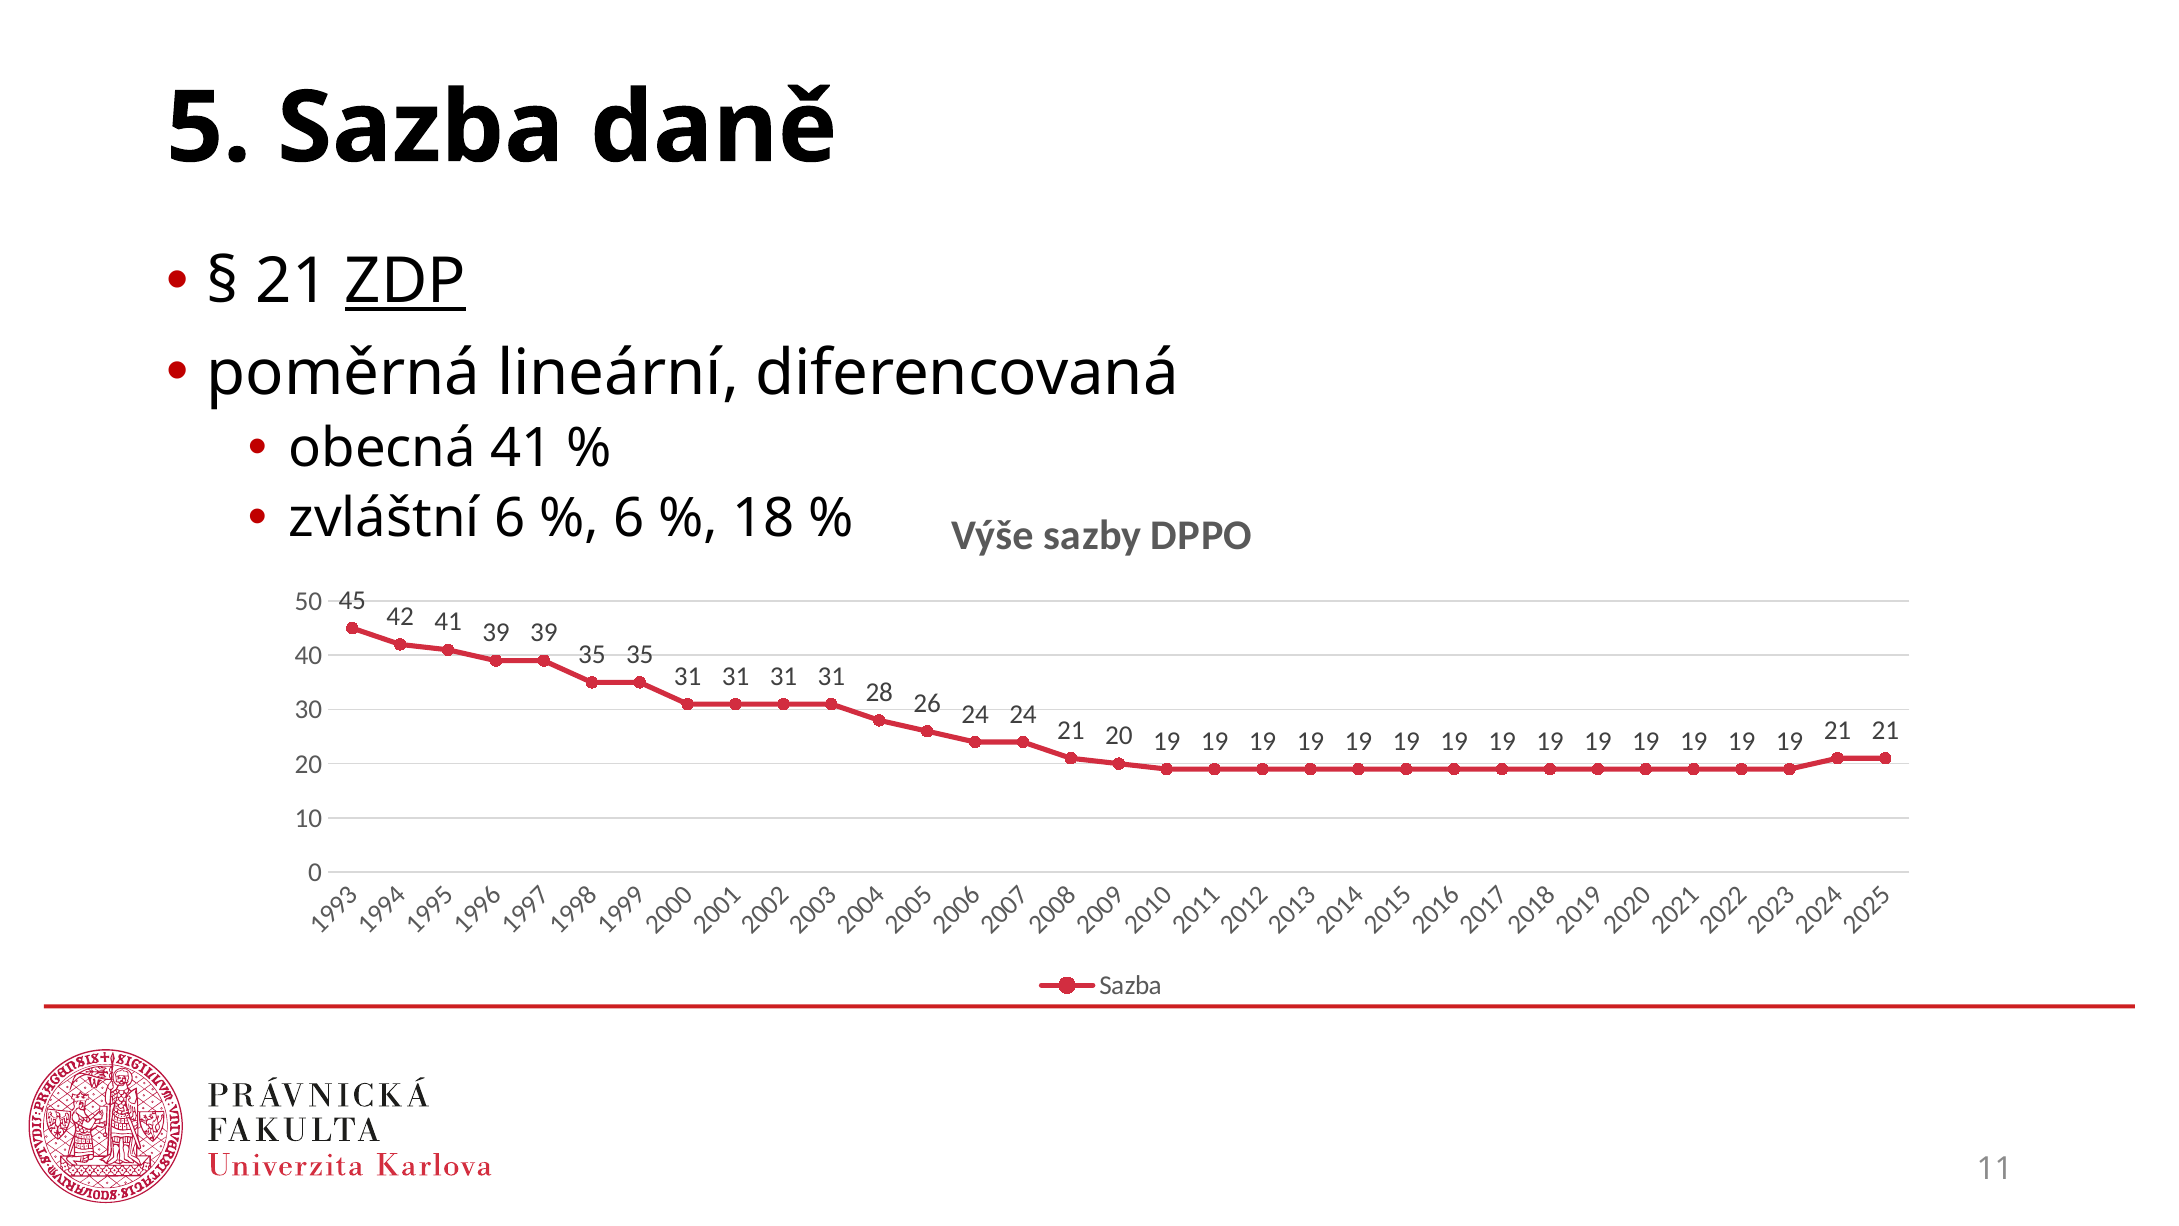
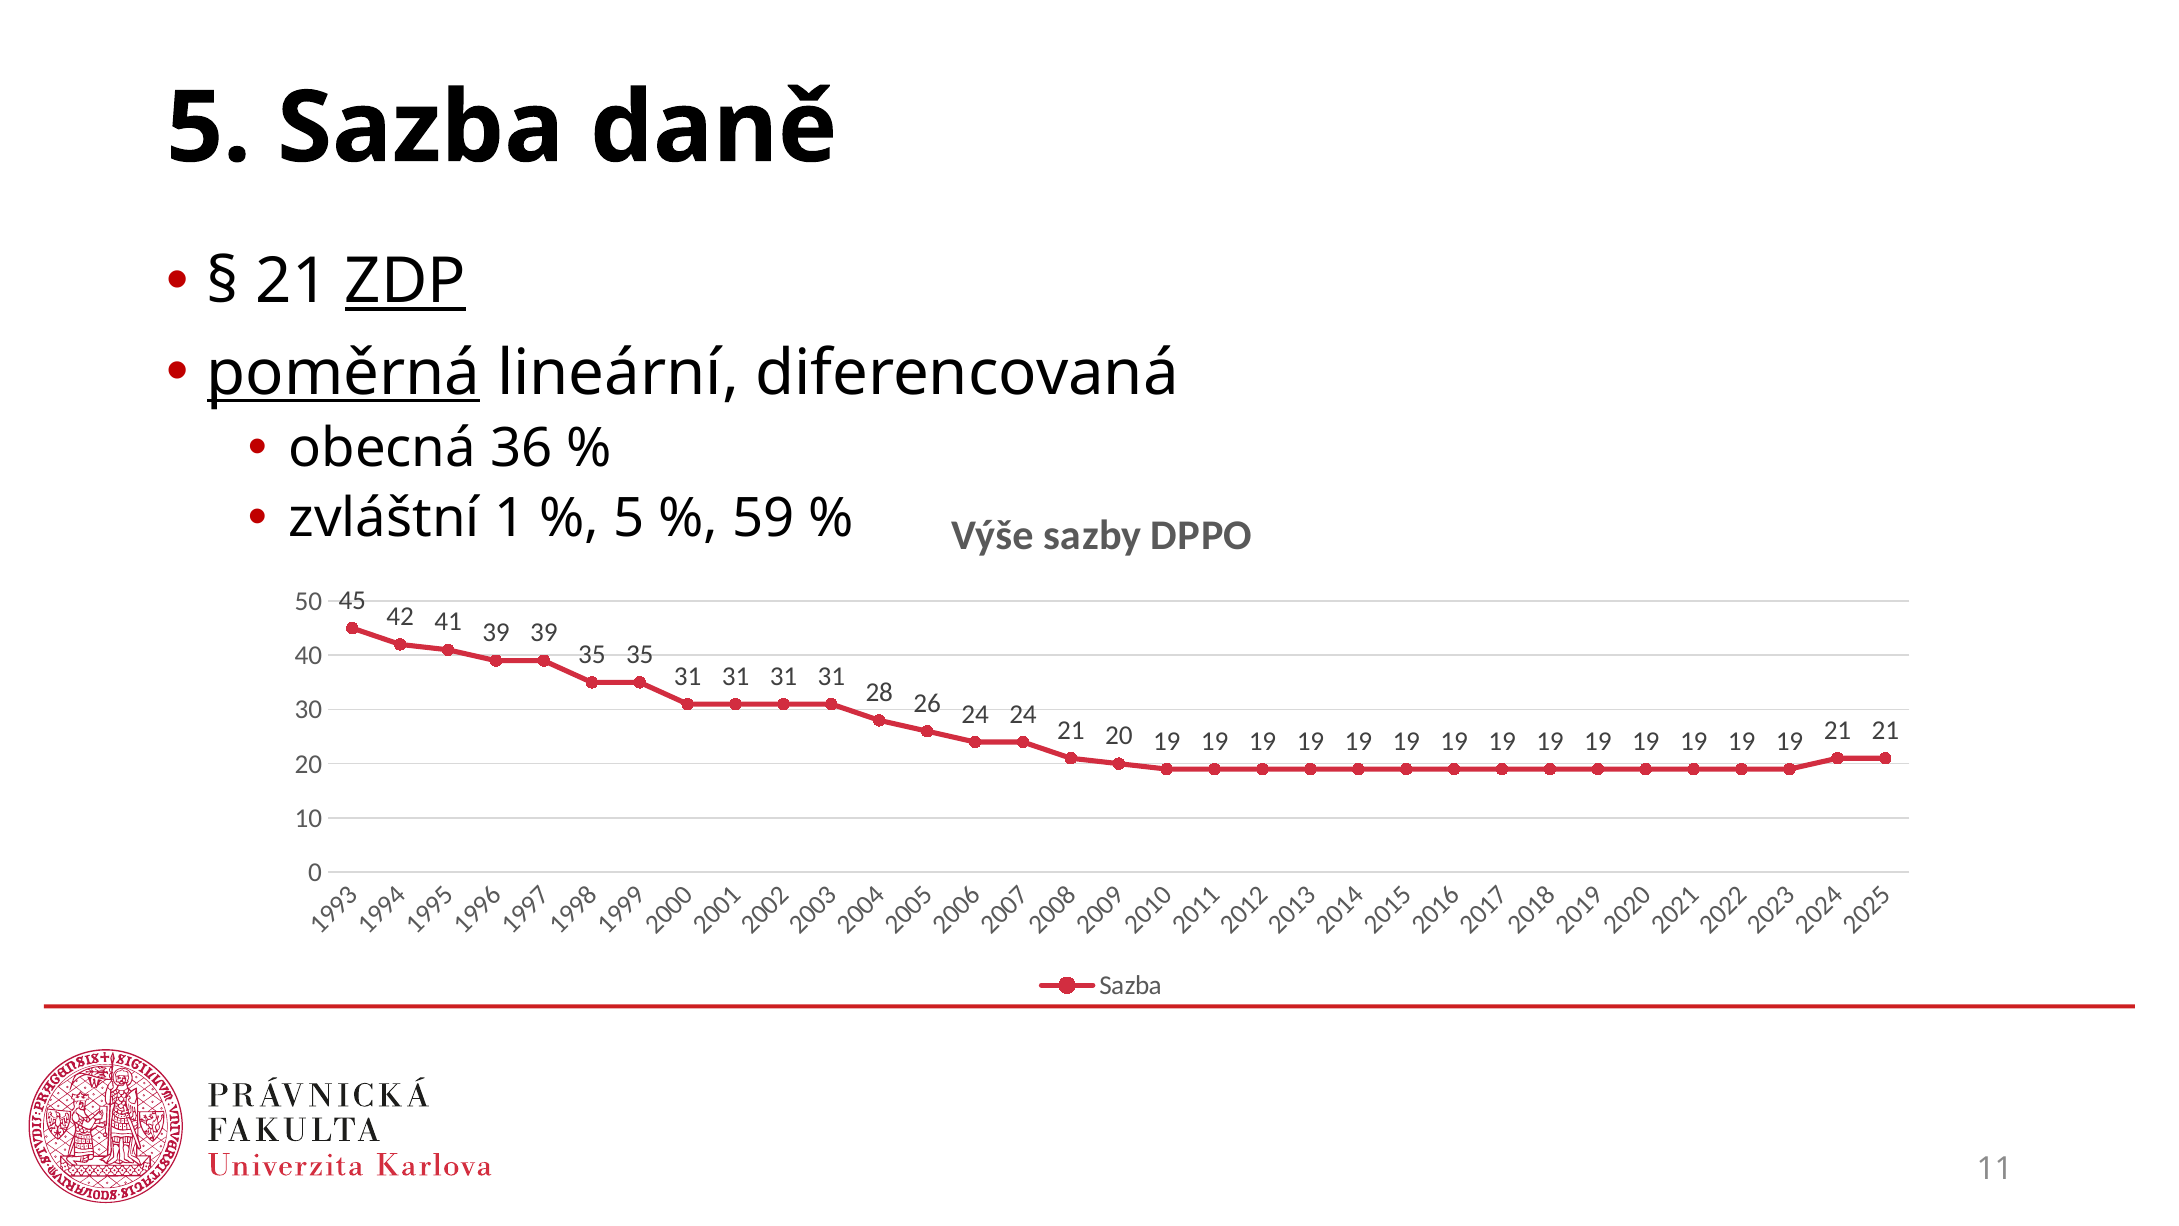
poměrná underline: none -> present
obecná 41: 41 -> 36
zvláštní 6: 6 -> 1
6 at (629, 518): 6 -> 5
18: 18 -> 59
